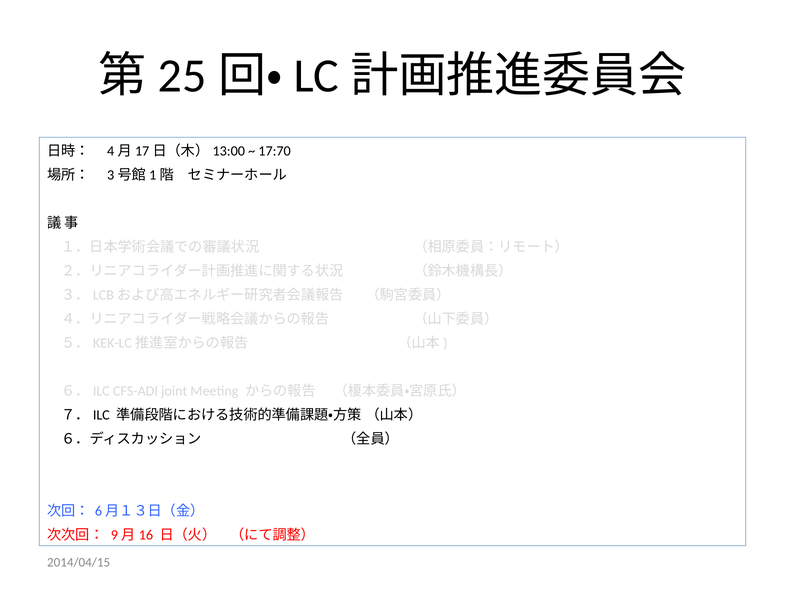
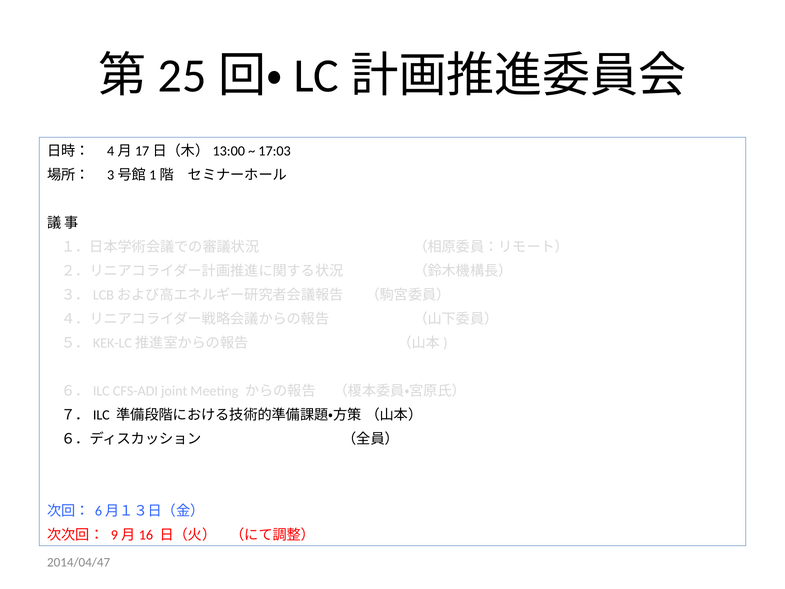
17:70: 17:70 -> 17:03
2014/04/15: 2014/04/15 -> 2014/04/47
